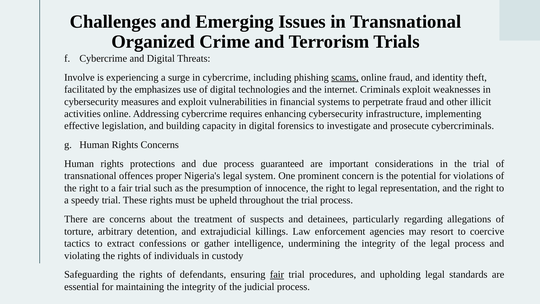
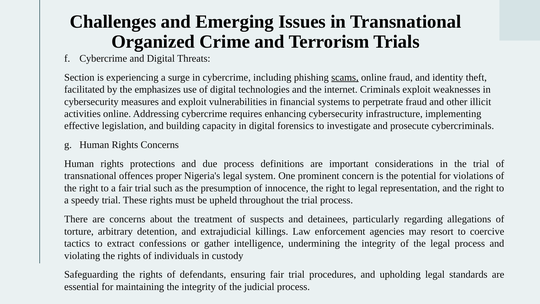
Involve: Involve -> Section
guaranteed: guaranteed -> definitions
fair at (277, 274) underline: present -> none
